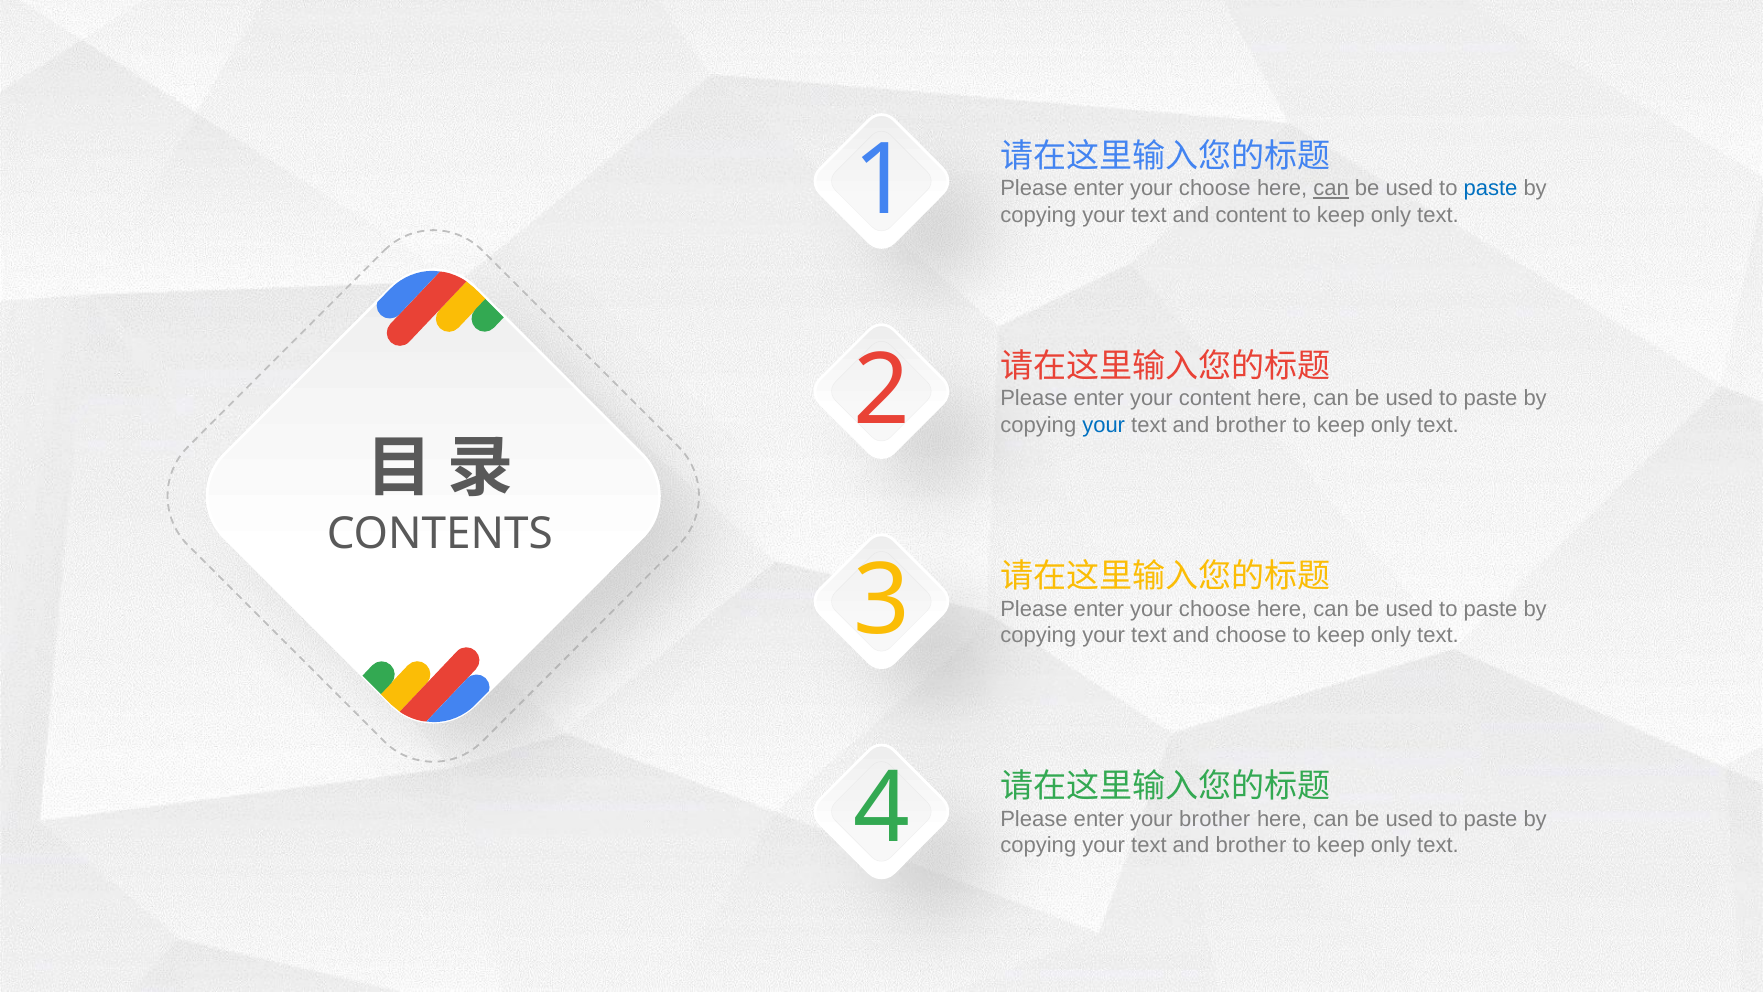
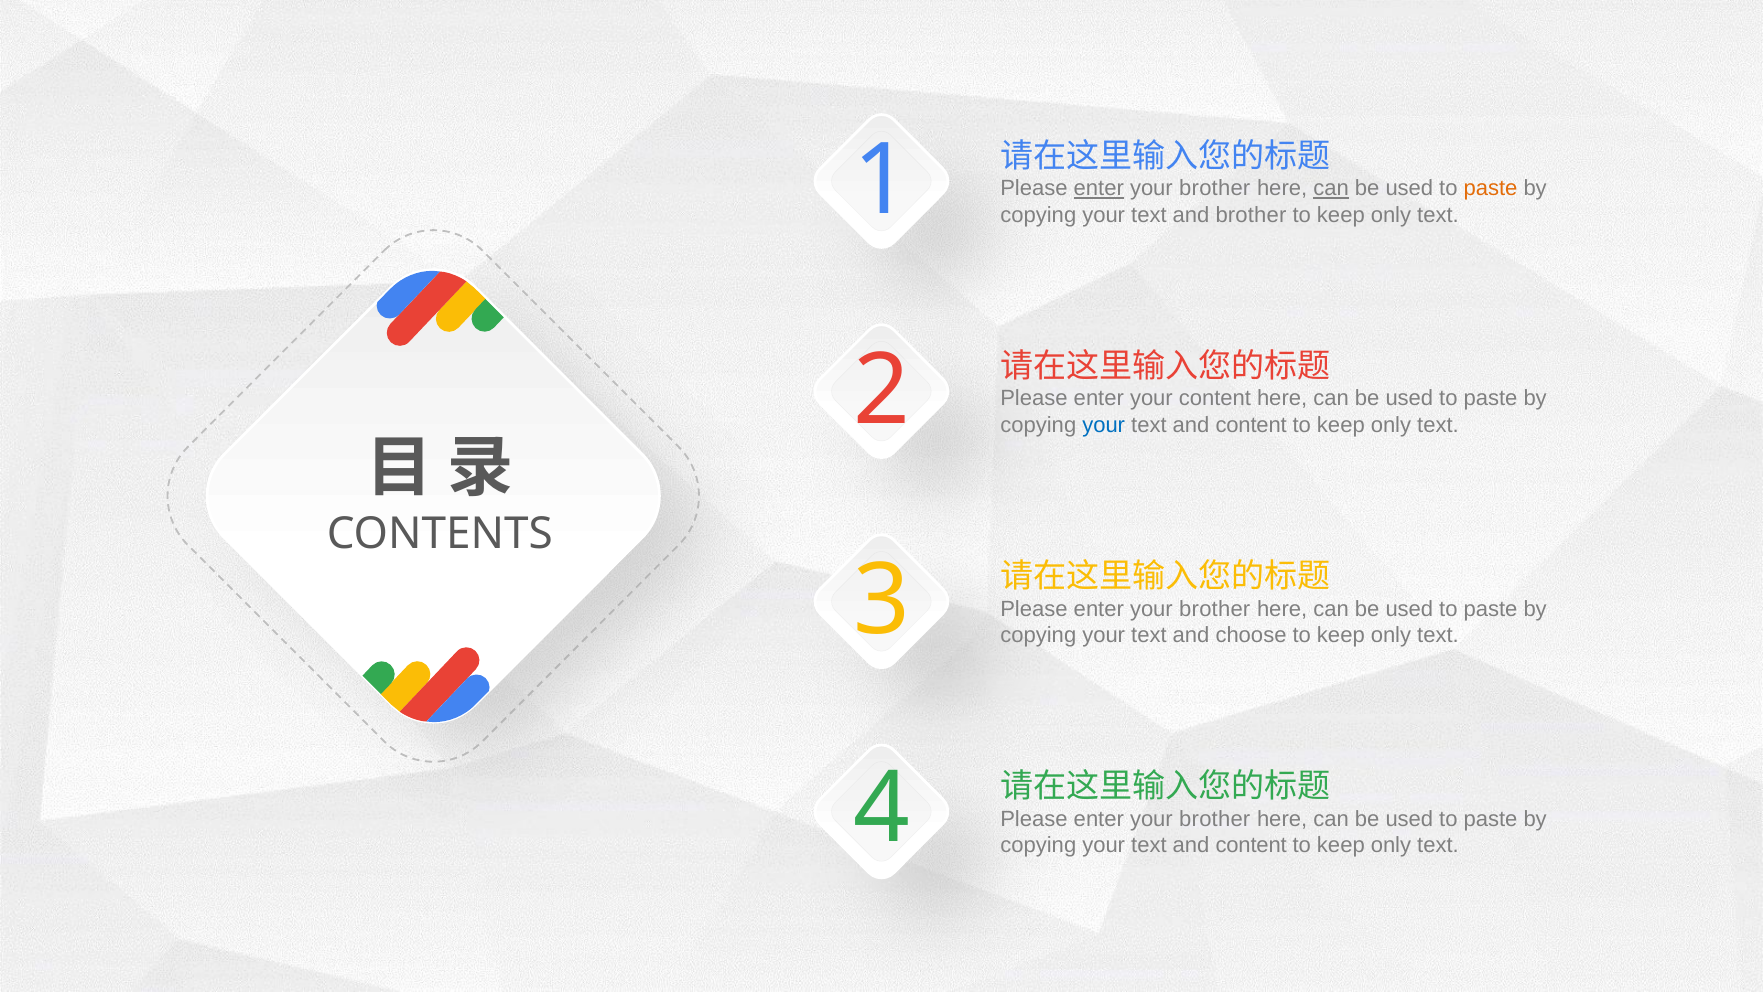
enter at (1099, 189) underline: none -> present
choose at (1215, 189): choose -> brother
paste at (1491, 189) colour: blue -> orange
and content: content -> brother
brother at (1251, 425): brother -> content
choose at (1215, 609): choose -> brother
brother at (1251, 845): brother -> content
